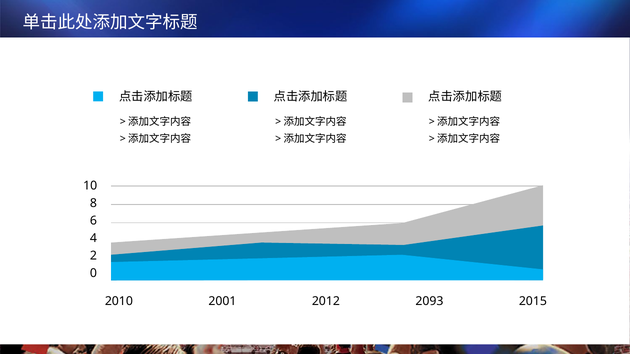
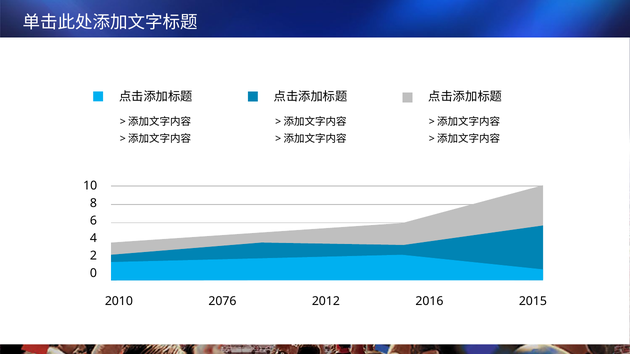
2001: 2001 -> 2076
2093: 2093 -> 2016
